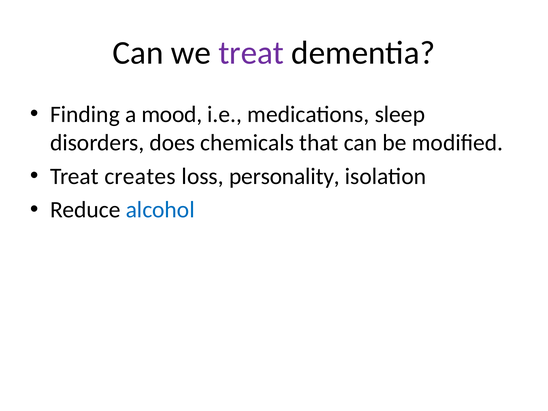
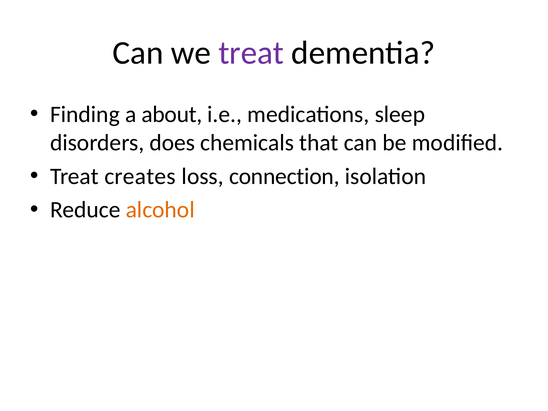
mood: mood -> about
personality: personality -> connection
alcohol colour: blue -> orange
